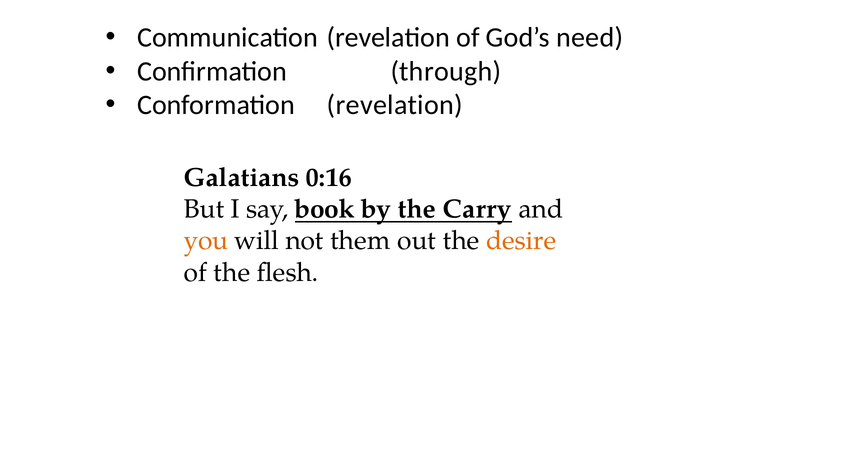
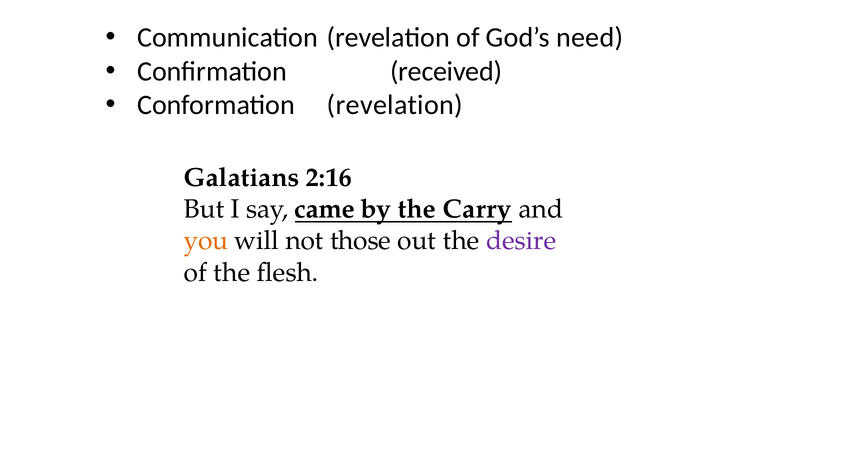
through: through -> received
0:16: 0:16 -> 2:16
book: book -> came
them: them -> those
desire colour: orange -> purple
